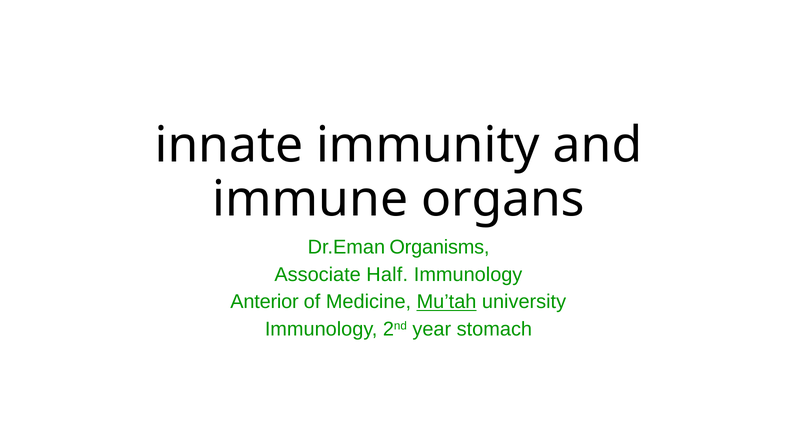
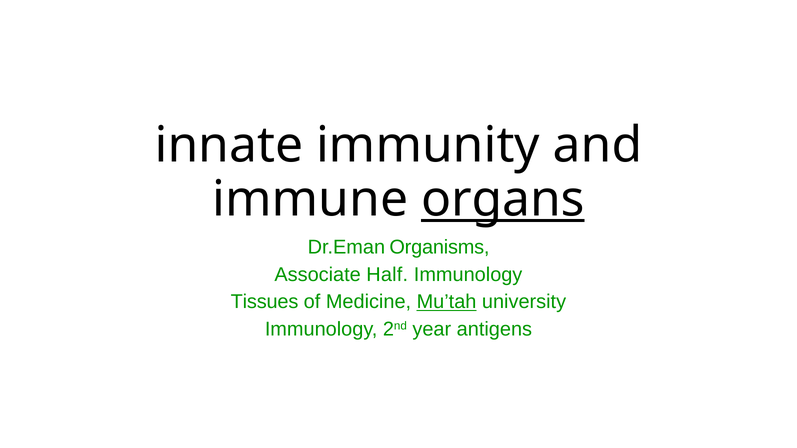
organs underline: none -> present
Anterior: Anterior -> Tissues
stomach: stomach -> antigens
